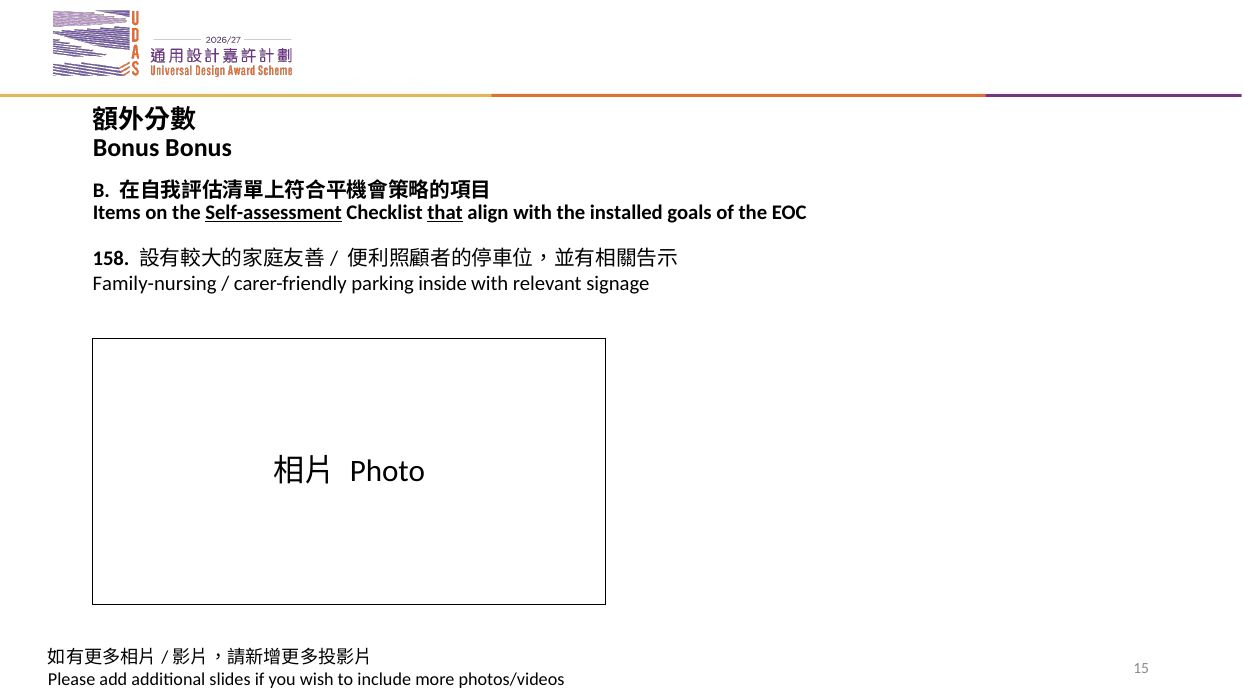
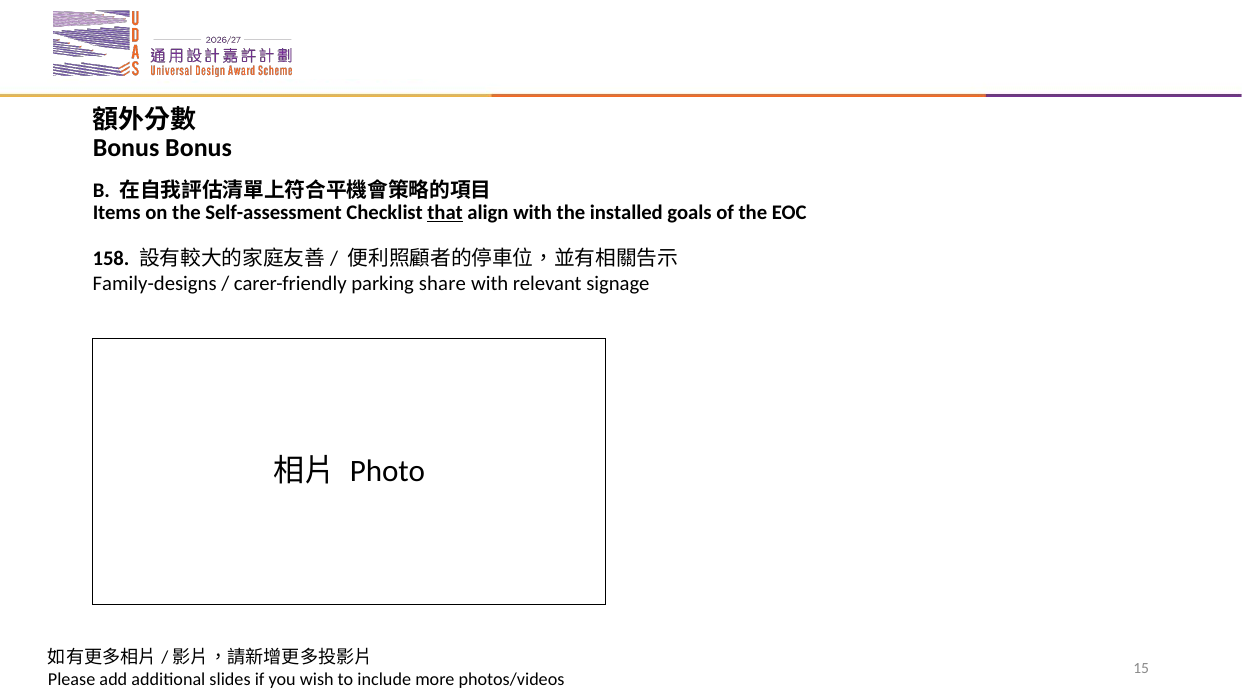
Self-assessment underline: present -> none
Family-nursing: Family-nursing -> Family-designs
inside: inside -> share
